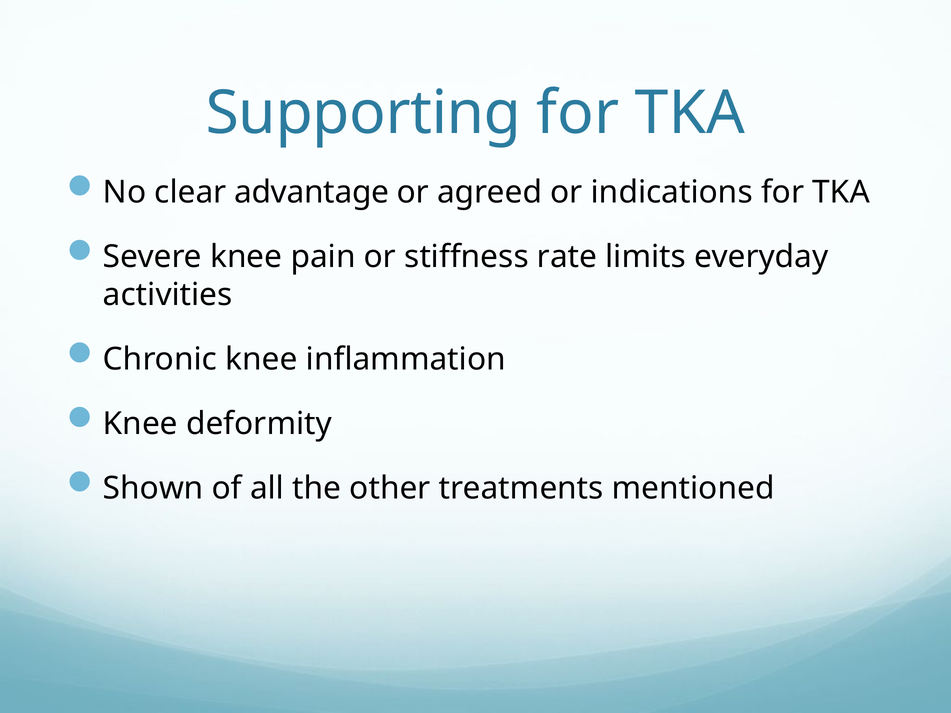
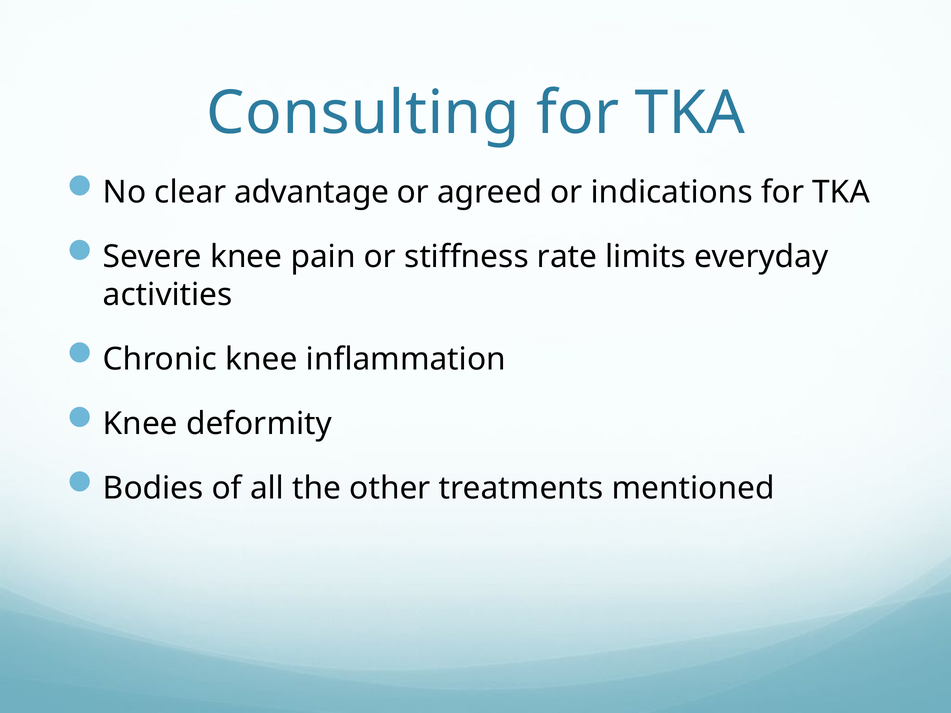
Supporting: Supporting -> Consulting
Shown: Shown -> Bodies
